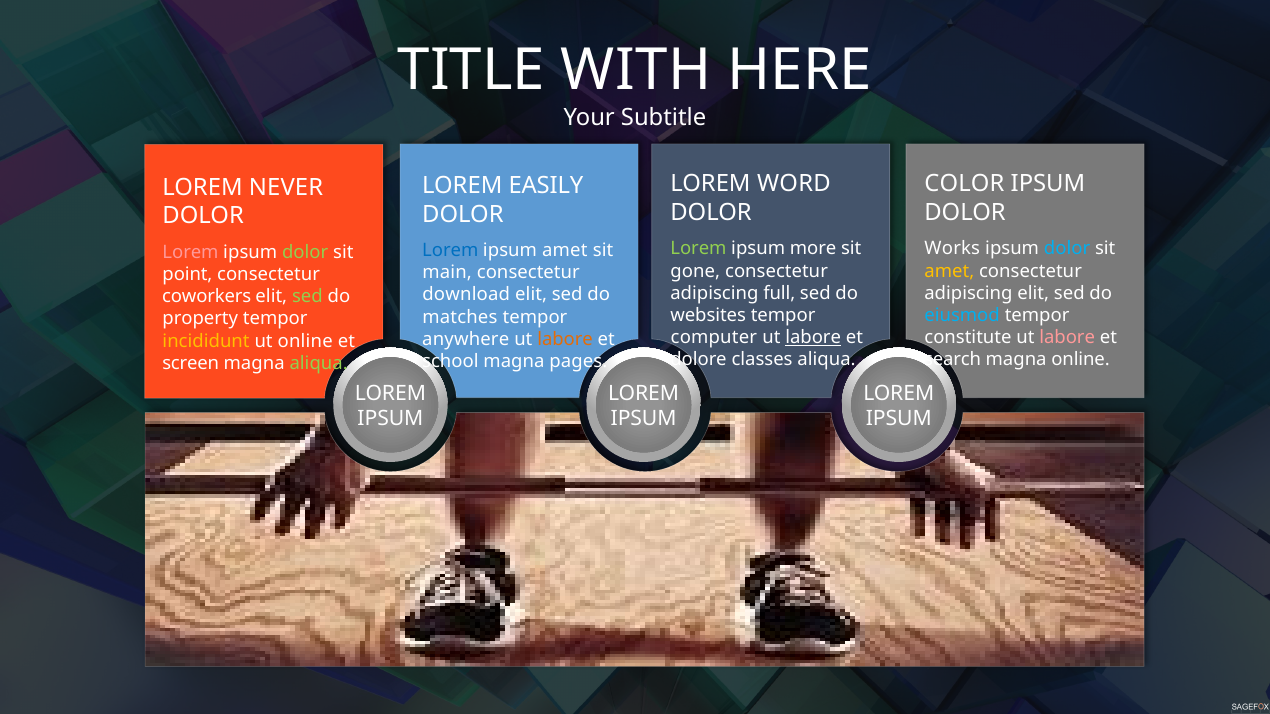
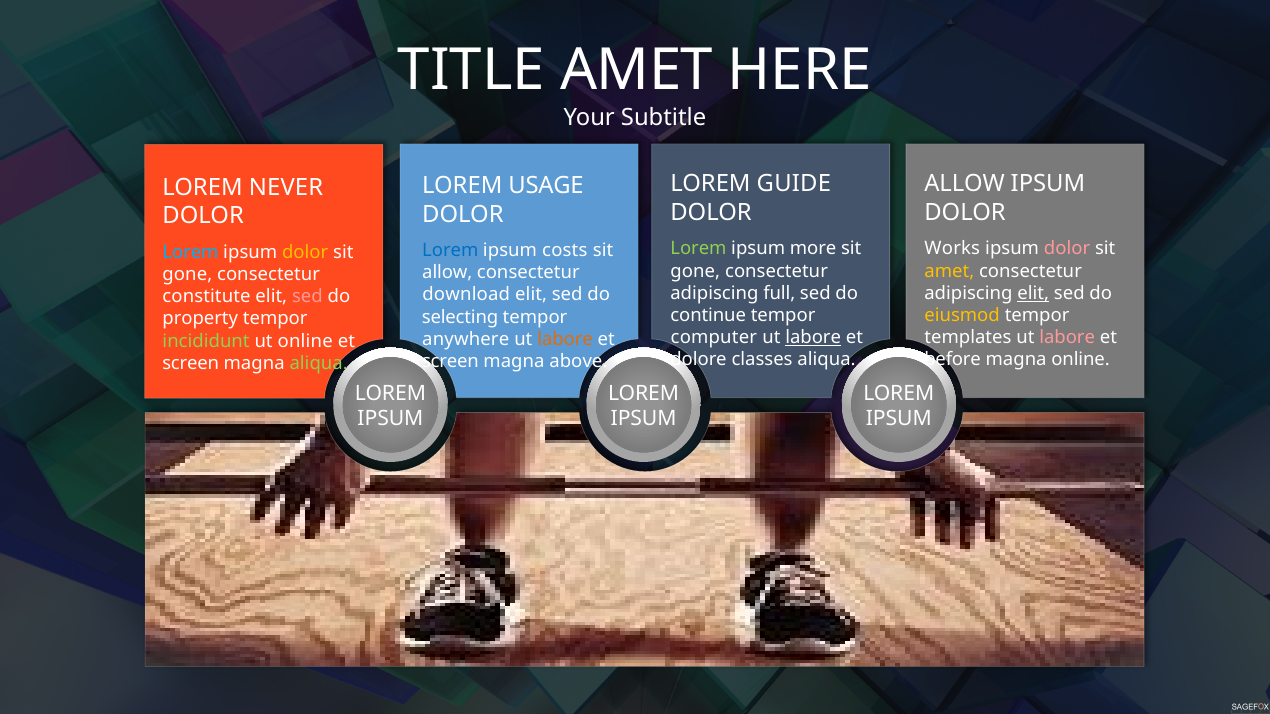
TITLE WITH: WITH -> AMET
WORD: WORD -> GUIDE
COLOR at (964, 184): COLOR -> ALLOW
EASILY: EASILY -> USAGE
dolor at (1067, 249) colour: light blue -> pink
ipsum amet: amet -> costs
Lorem at (191, 252) colour: pink -> light blue
dolor at (305, 252) colour: light green -> yellow
main at (447, 273): main -> allow
point at (187, 274): point -> gone
elit at (1033, 293) underline: none -> present
coworkers: coworkers -> constitute
sed at (307, 297) colour: light green -> pink
websites: websites -> continue
eiusmod colour: light blue -> yellow
matches: matches -> selecting
constitute: constitute -> templates
incididunt colour: yellow -> light green
search: search -> before
school at (450, 362): school -> screen
pages: pages -> above
